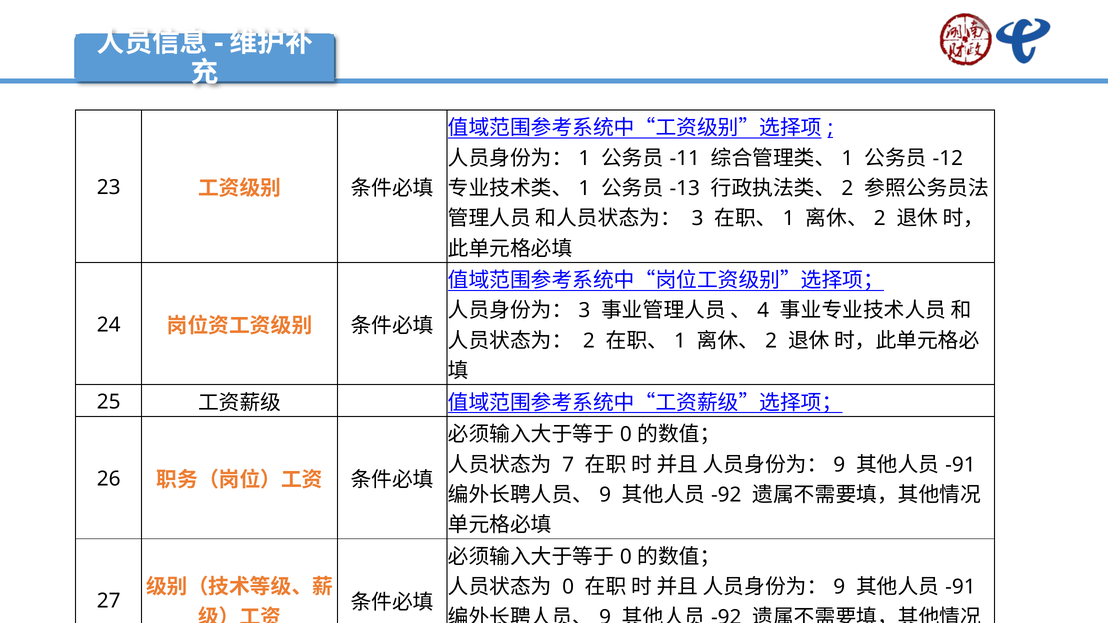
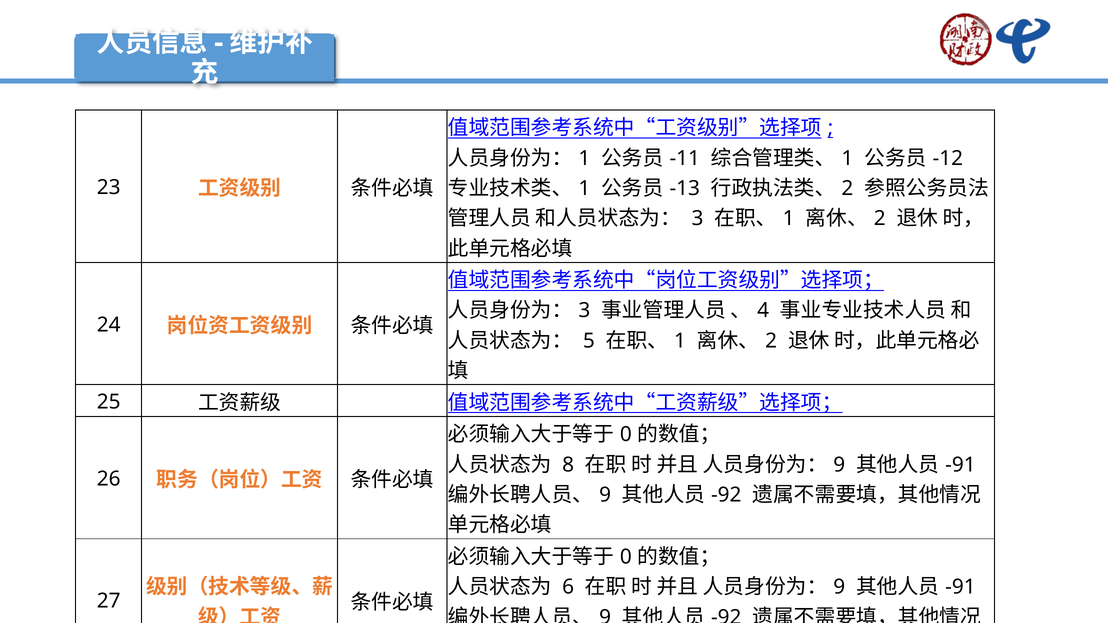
2 at (589, 341): 2 -> 5
7: 7 -> 8
0 at (568, 587): 0 -> 6
